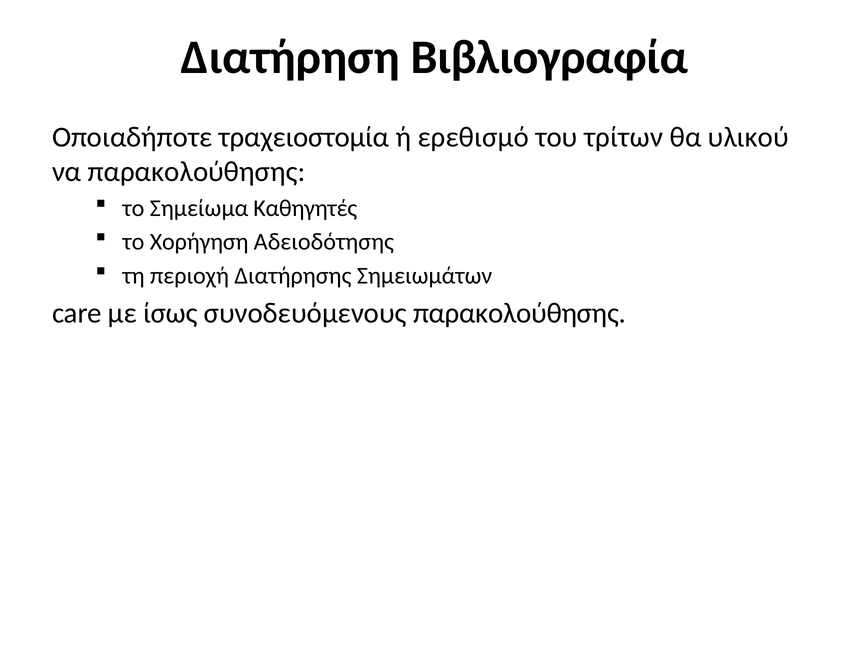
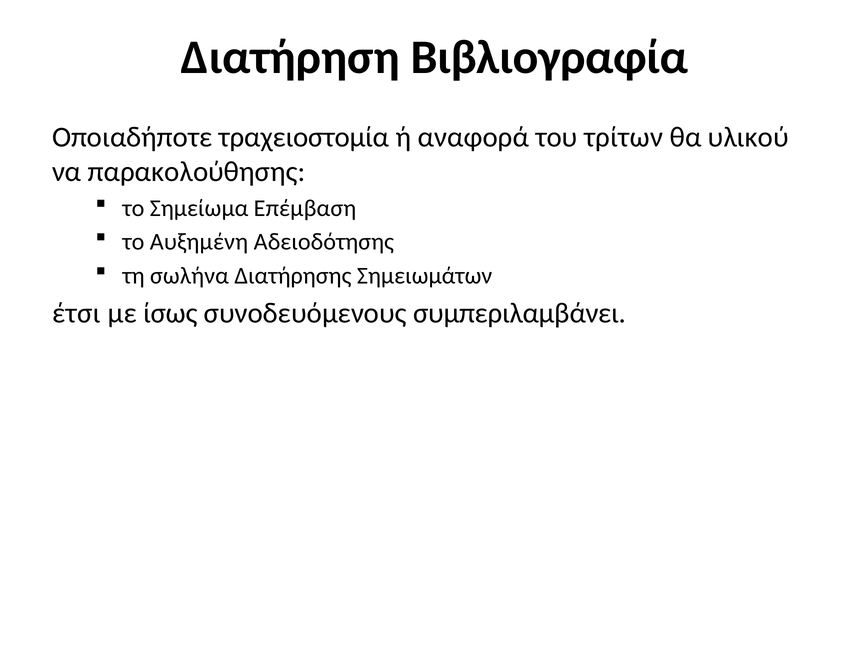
ερεθισμό: ερεθισμό -> αναφορά
Καθηγητές: Καθηγητές -> Επέμβαση
Χορήγηση: Χορήγηση -> Αυξημένη
περιοχή: περιοχή -> σωλήνα
care: care -> έτσι
συνοδευόμενους παρακολούθησης: παρακολούθησης -> συμπεριλαμβάνει
